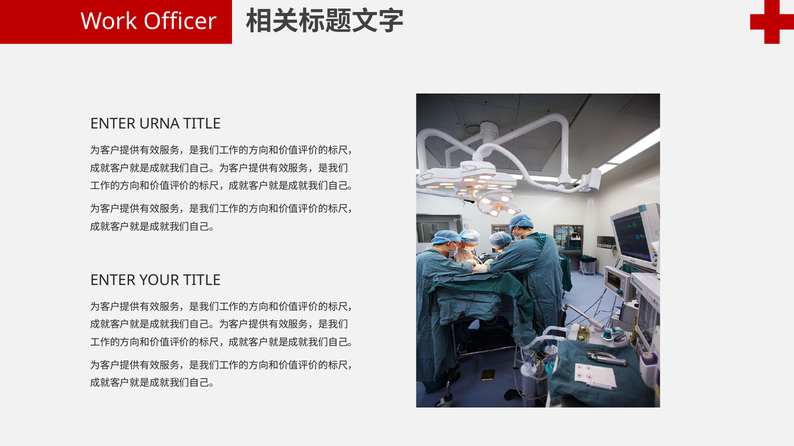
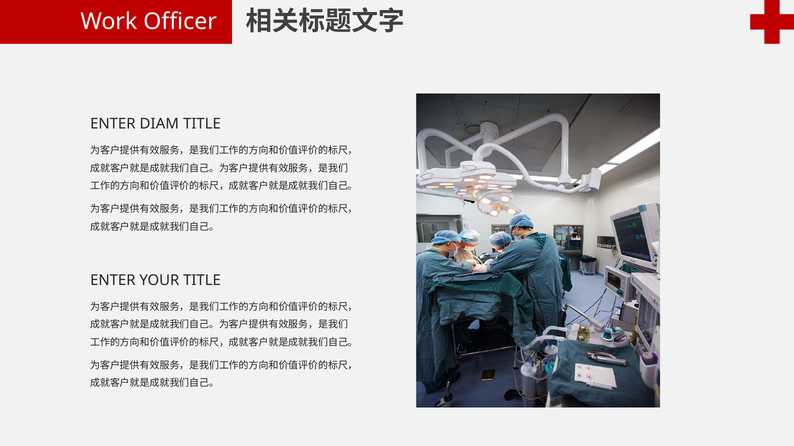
URNA: URNA -> DIAM
